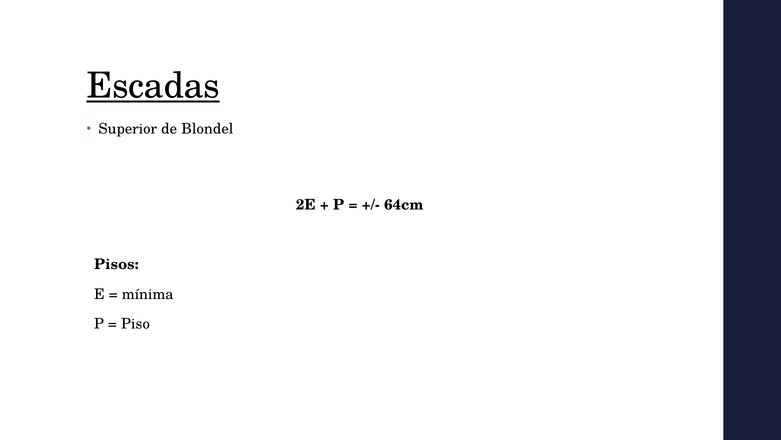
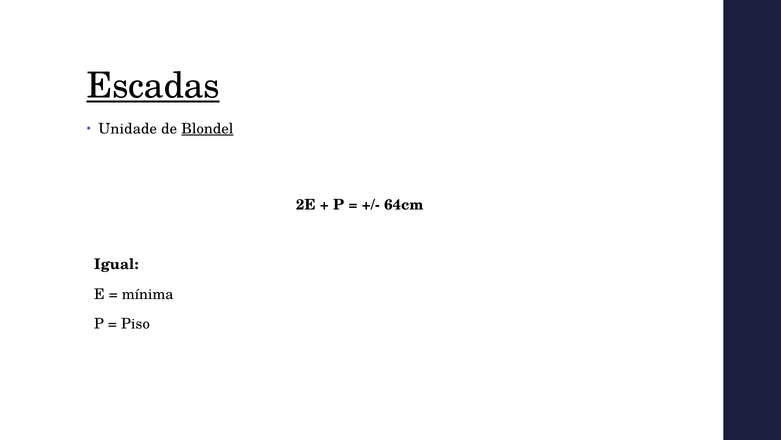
Superior: Superior -> Unidade
Blondel underline: none -> present
Pisos: Pisos -> Igual
